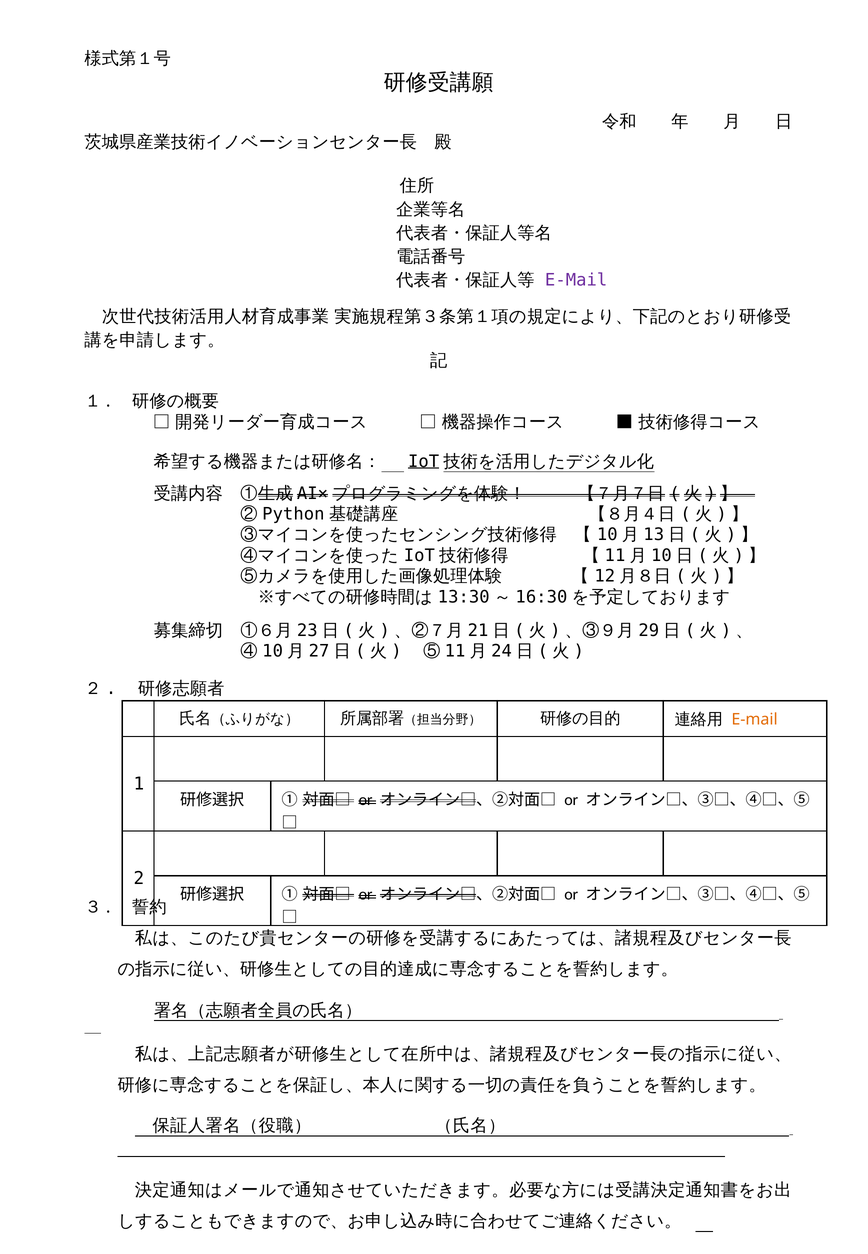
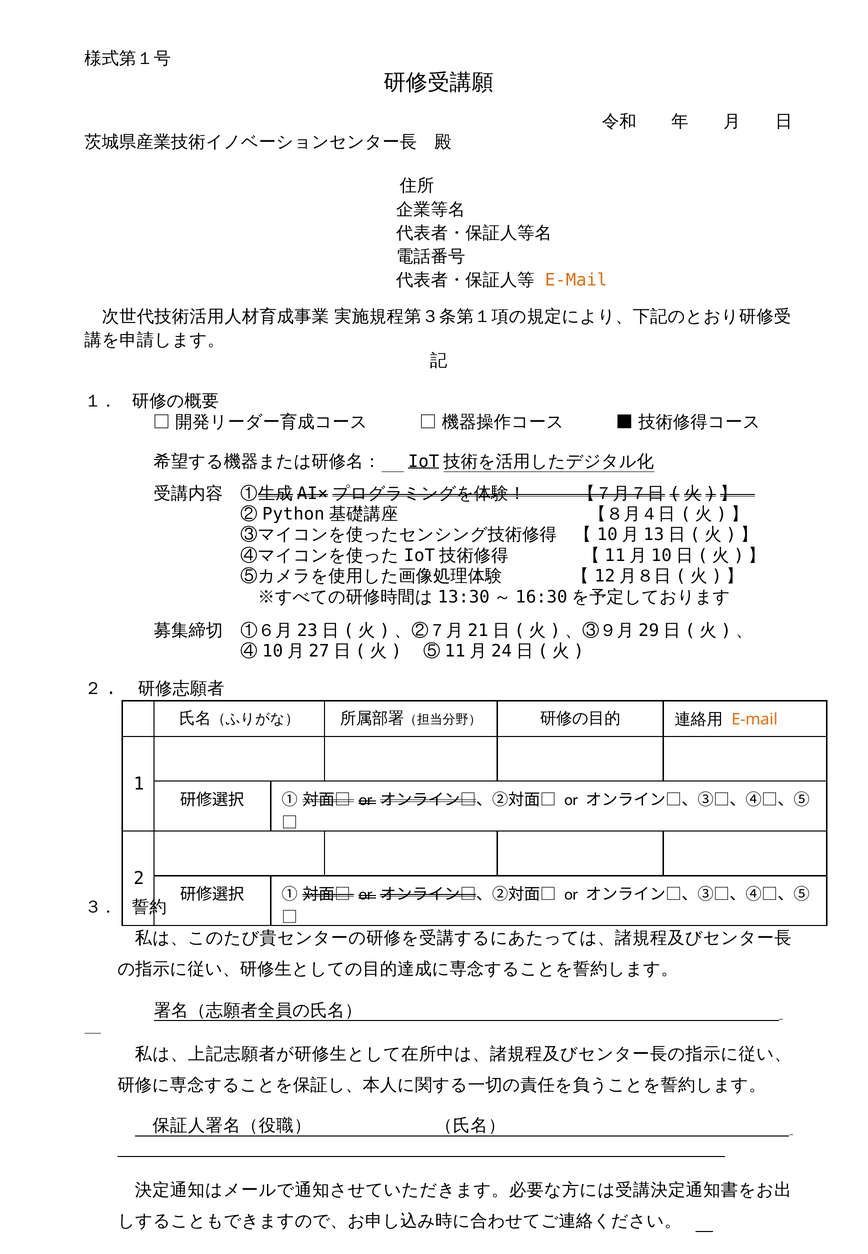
E-Mail at (576, 280) colour: purple -> orange
